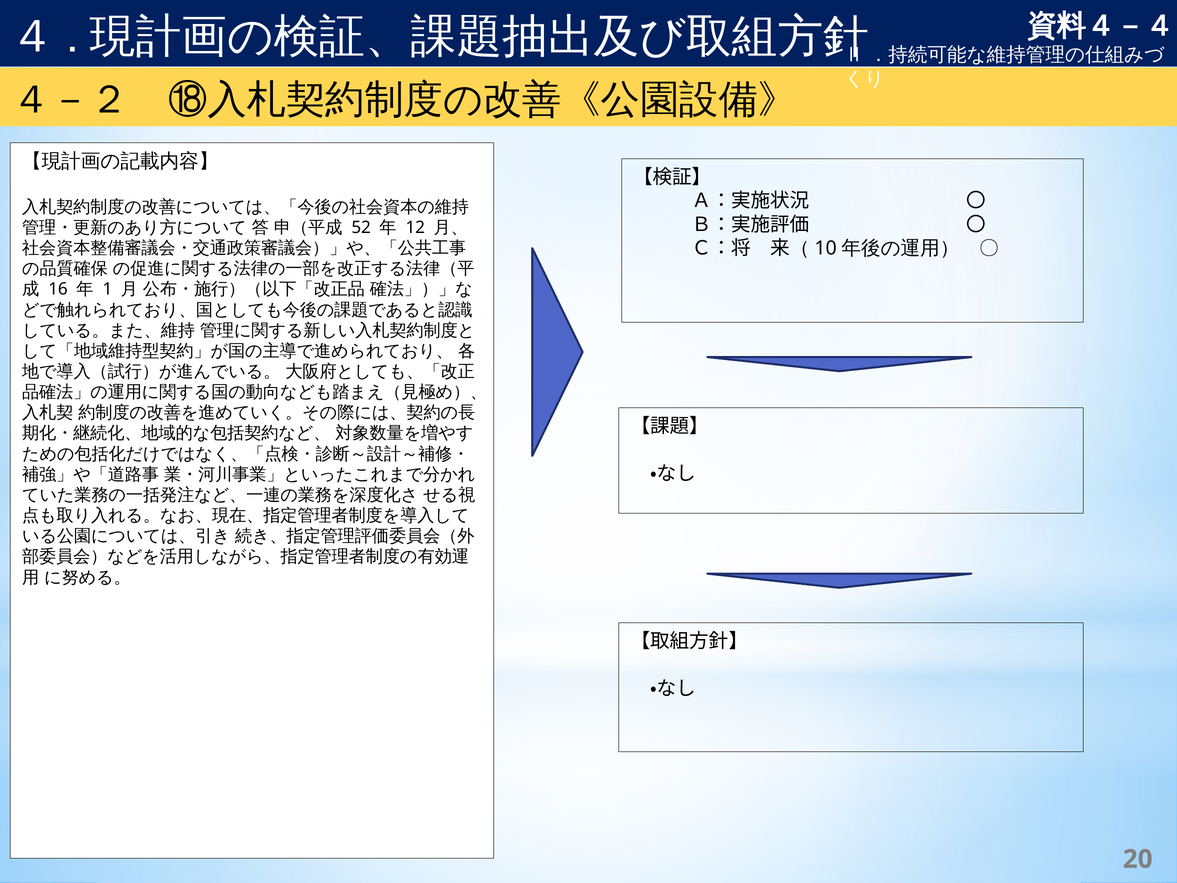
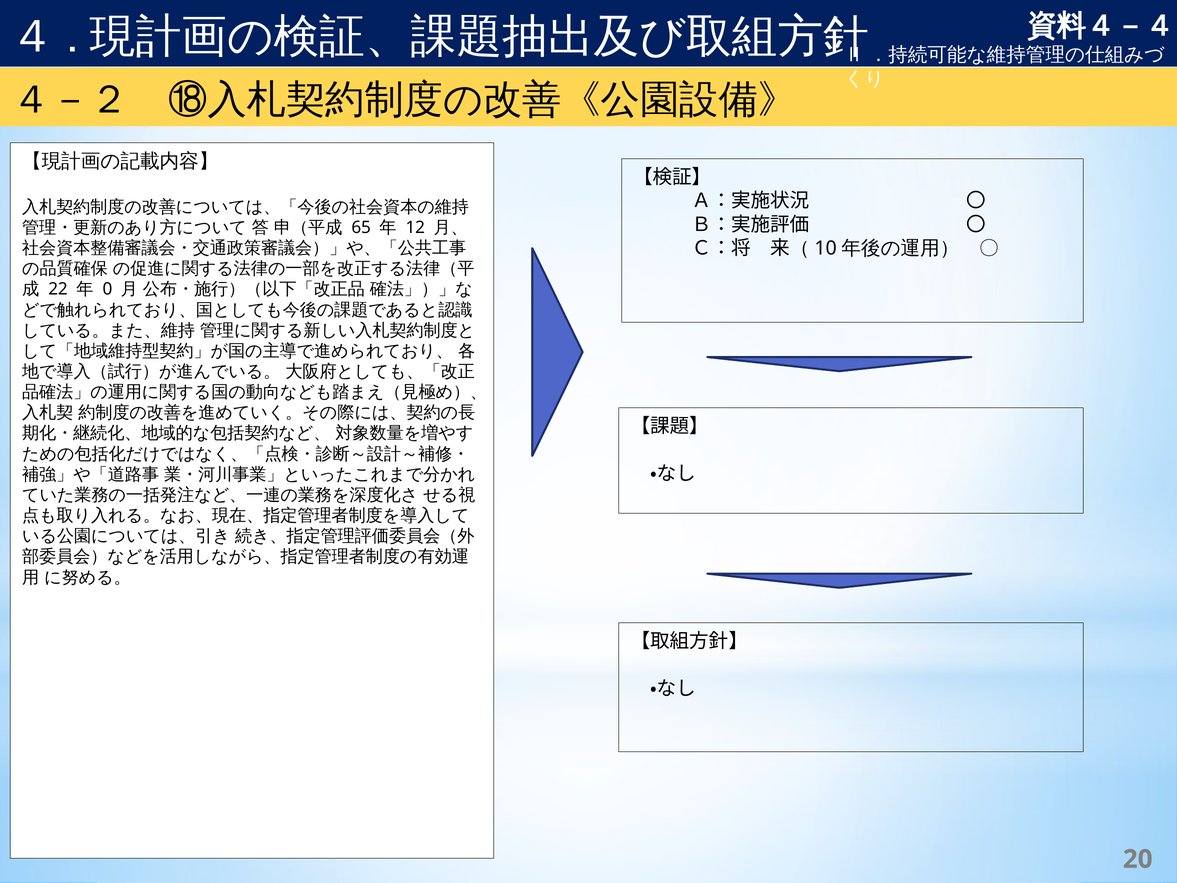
52: 52 -> 65
16: 16 -> 22
1: 1 -> 0
